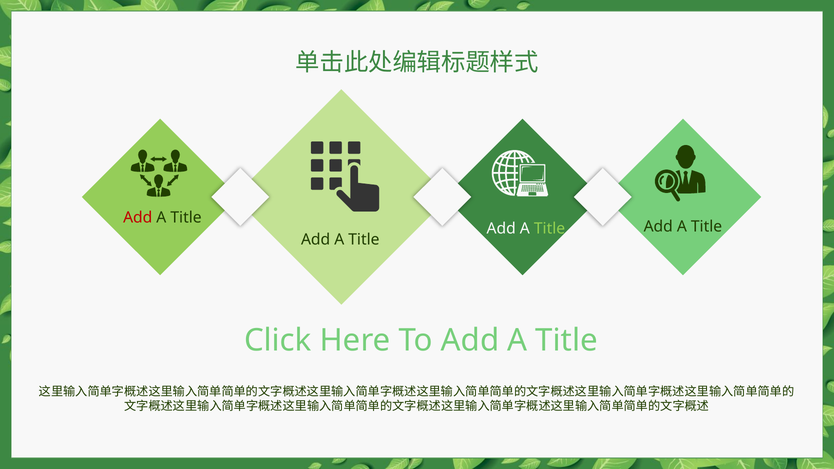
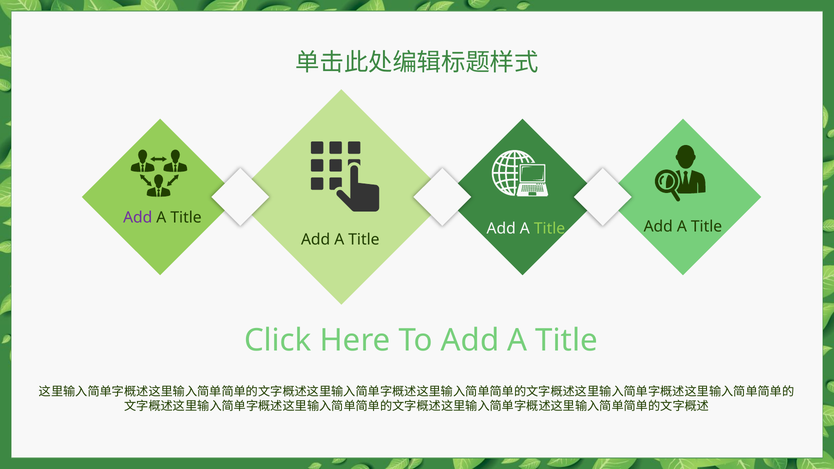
Add at (138, 218) colour: red -> purple
